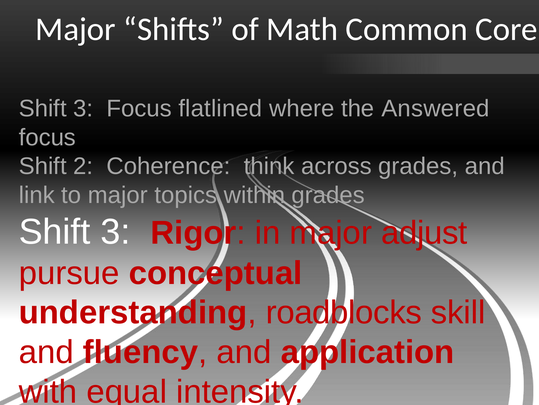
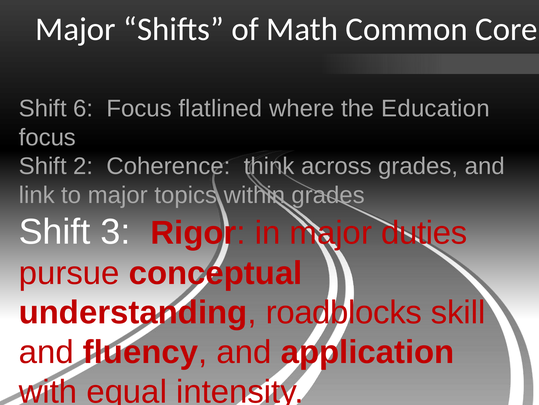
3 at (83, 109): 3 -> 6
Answered: Answered -> Education
adjust: adjust -> duties
